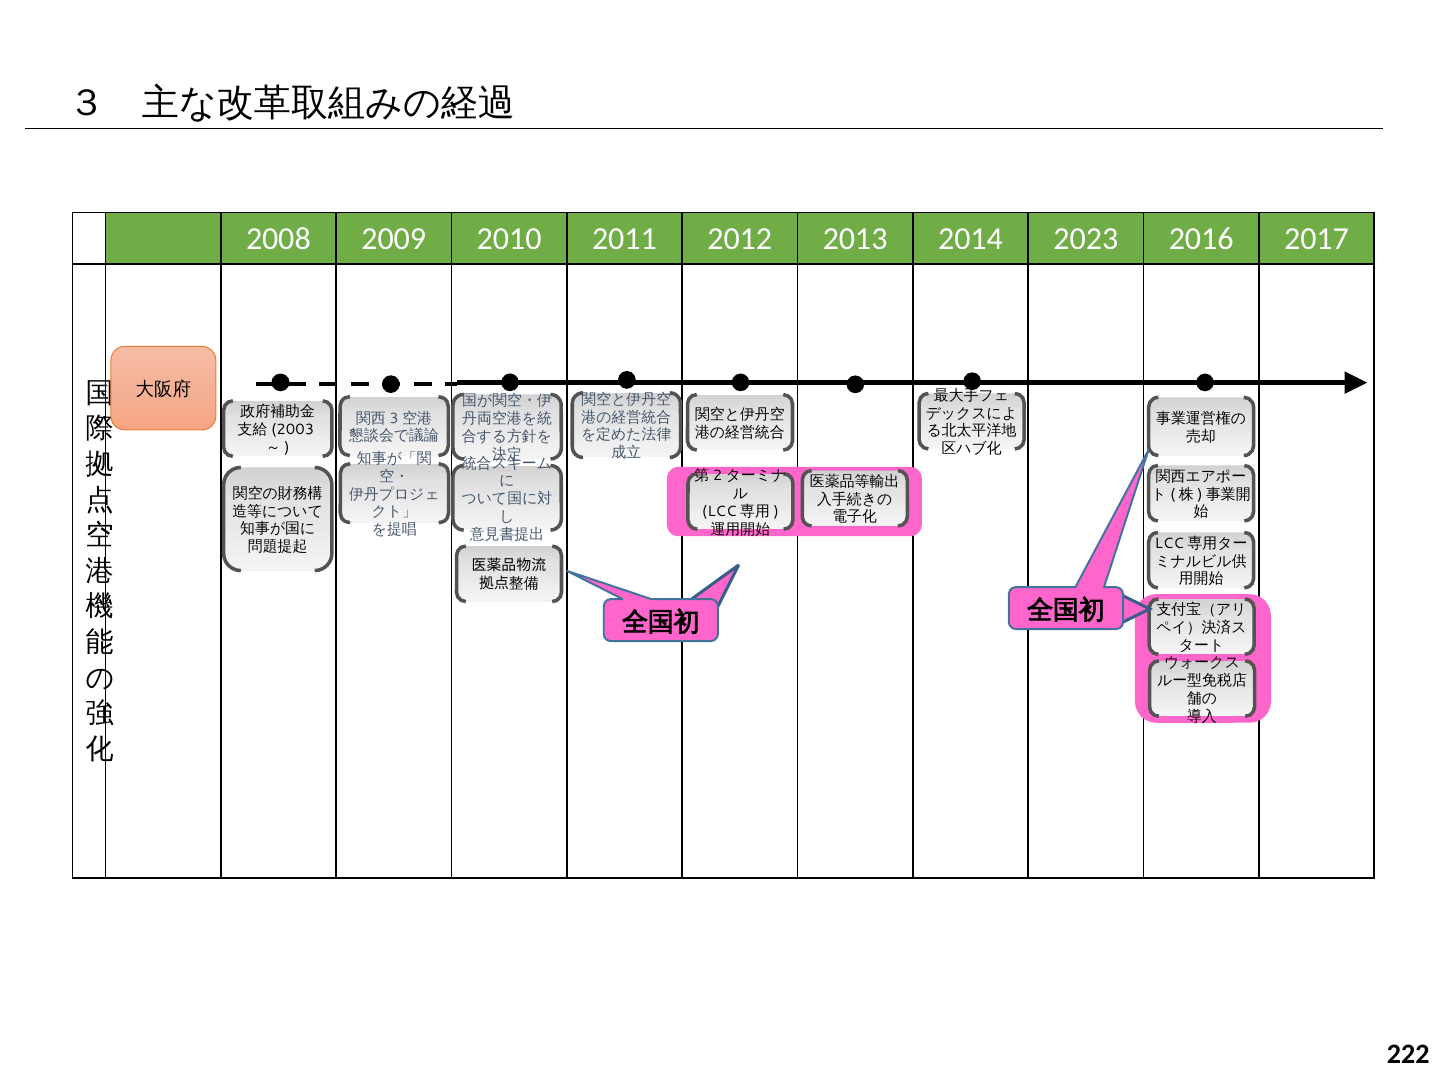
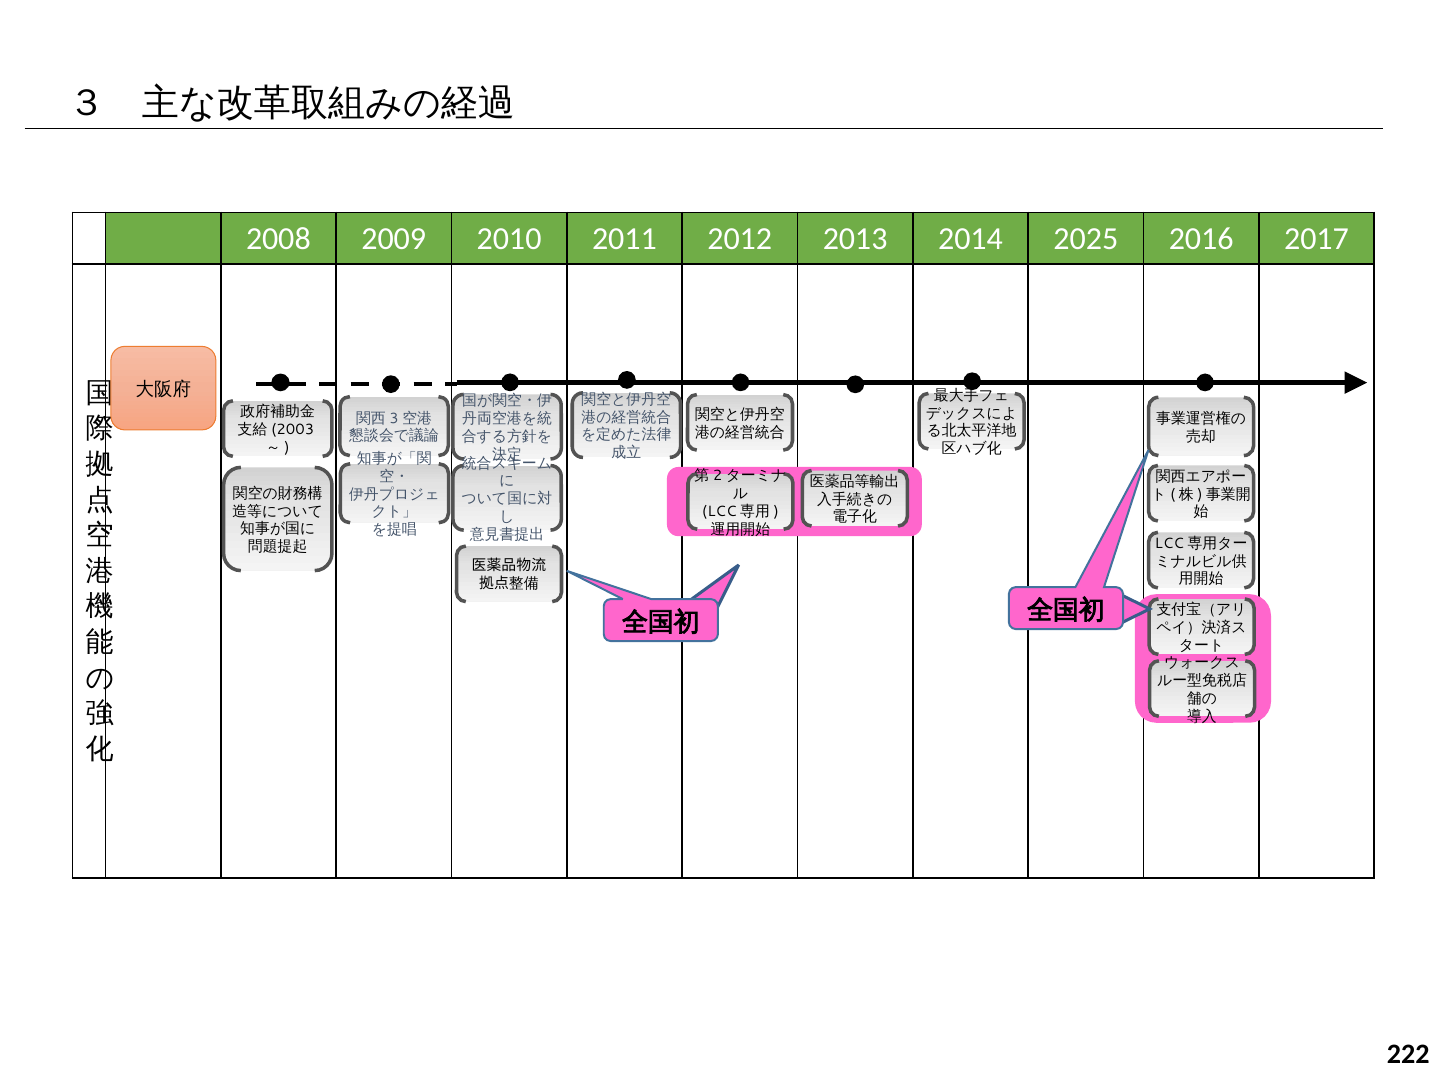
2023: 2023 -> 2025
